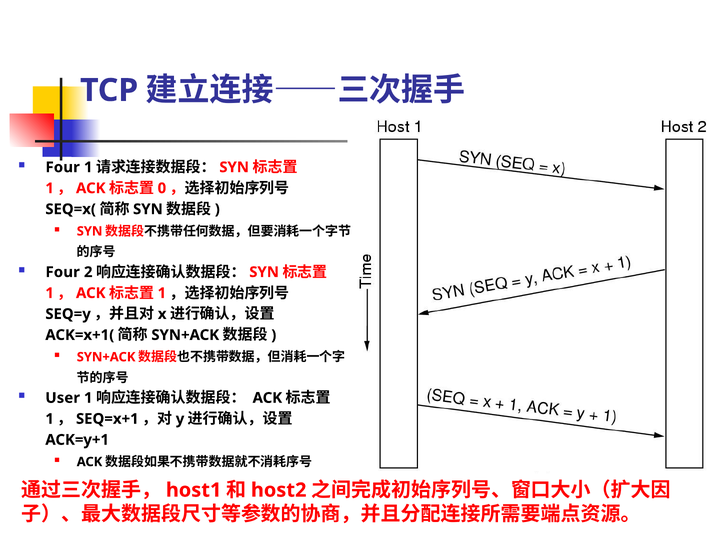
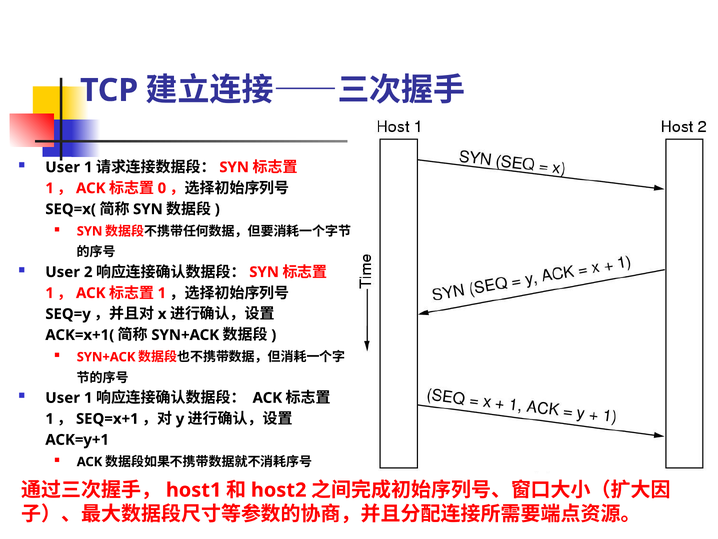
Four at (63, 167): Four -> User
Four at (63, 272): Four -> User
